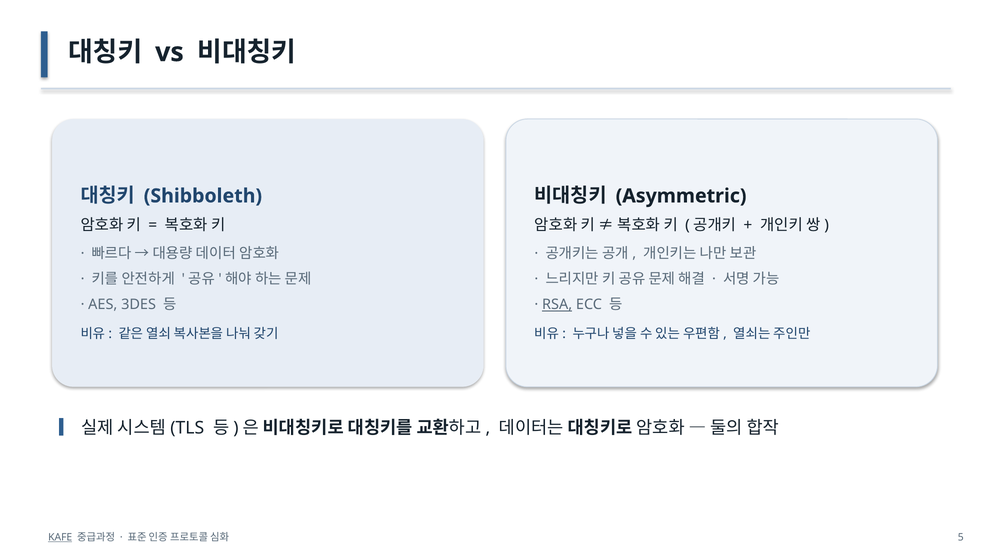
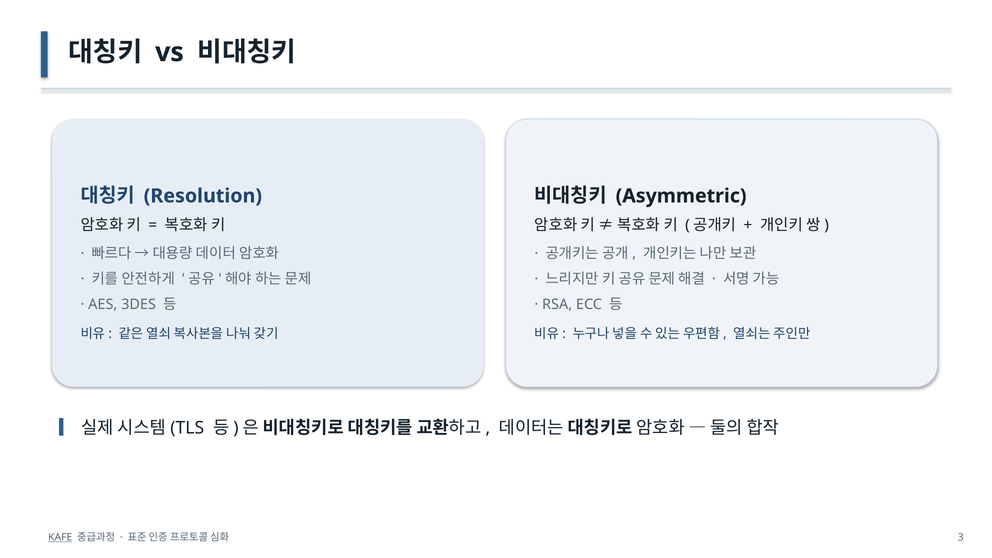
Shibboleth: Shibboleth -> Resolution
RSA underline: present -> none
5: 5 -> 3
